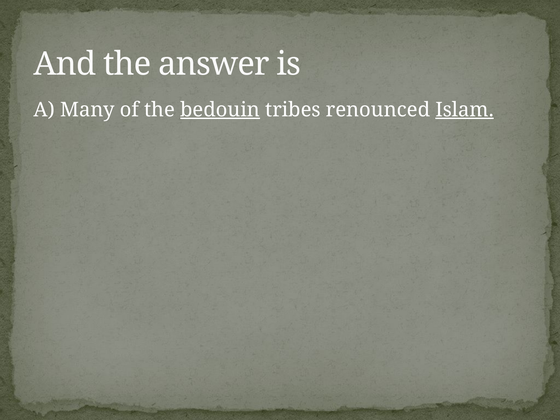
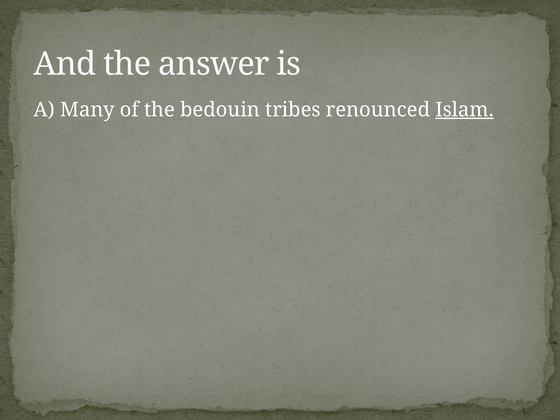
bedouin underline: present -> none
